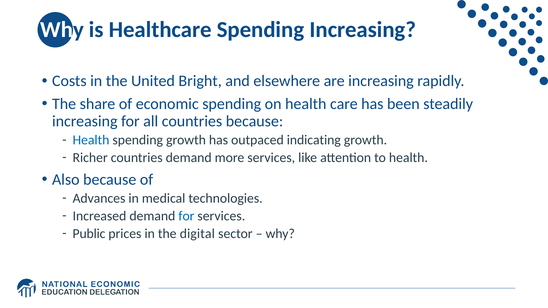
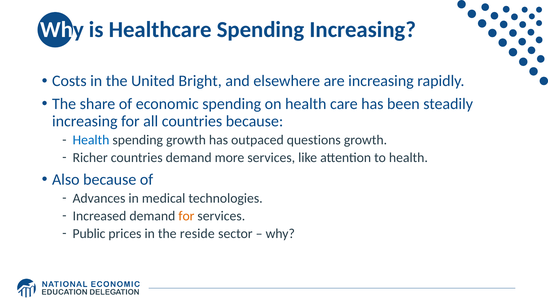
indicating: indicating -> questions
for at (186, 216) colour: blue -> orange
digital: digital -> reside
